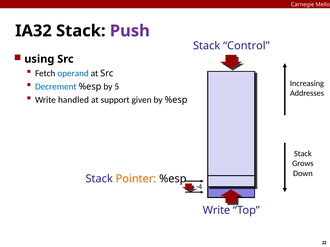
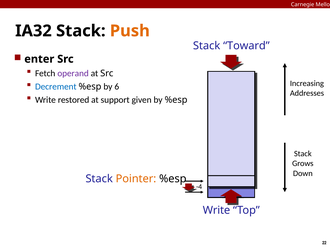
Push colour: purple -> orange
Control: Control -> Toward
using: using -> enter
operand colour: blue -> purple
5: 5 -> 6
handled: handled -> restored
